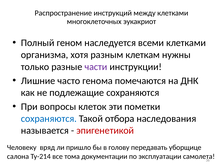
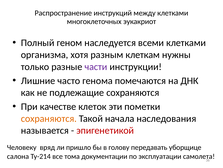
вопросы: вопросы -> качестве
сохраняются at (49, 118) colour: blue -> orange
отбора: отбора -> начала
